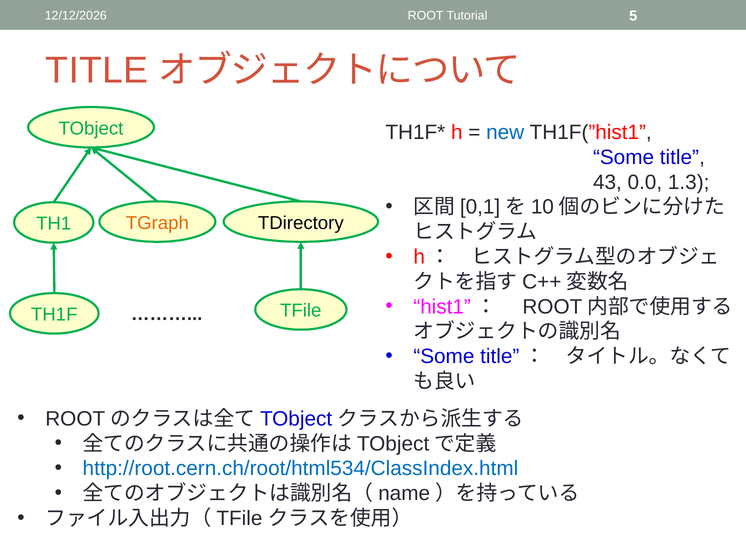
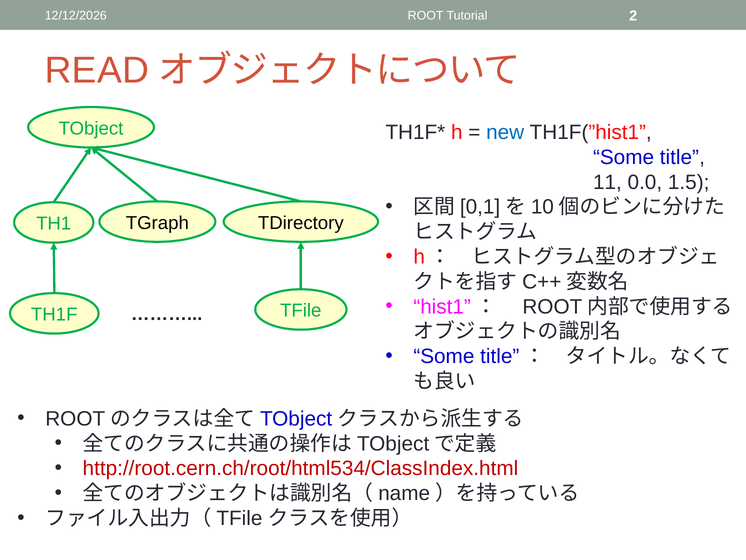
5: 5 -> 2
TITLE at (97, 70): TITLE -> READ
43: 43 -> 11
1.3: 1.3 -> 1.5
TGraph colour: orange -> black
http://root.cern.ch/root/html534/ClassIndex.html colour: blue -> red
